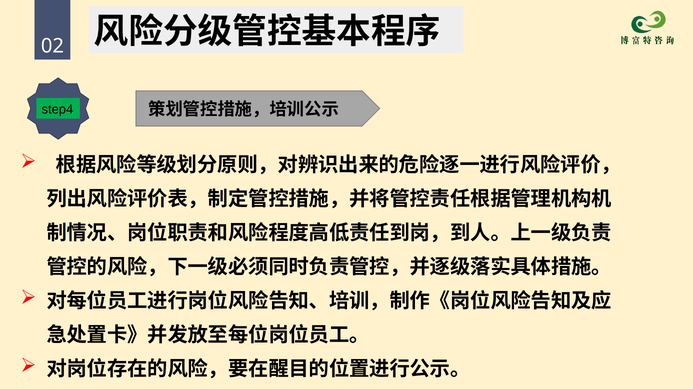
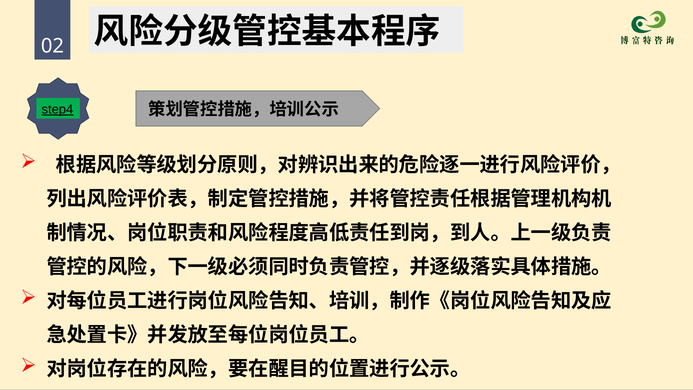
step4 underline: none -> present
